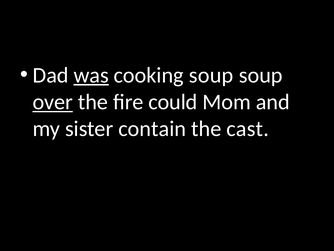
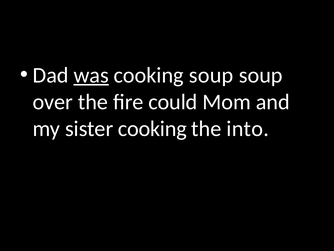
over underline: present -> none
sister contain: contain -> cooking
cast: cast -> into
